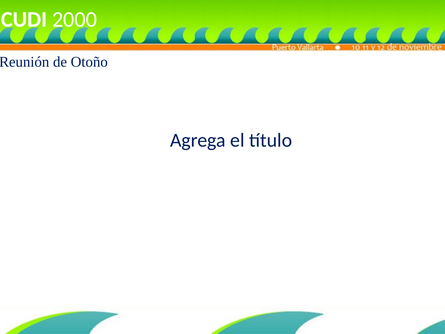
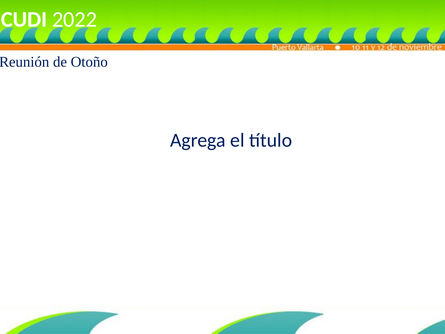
2000: 2000 -> 2022
